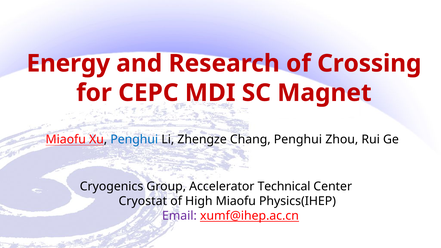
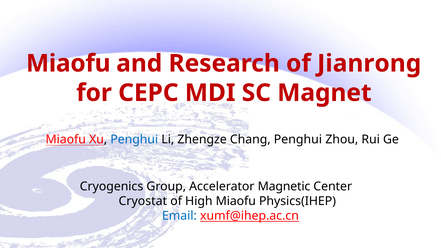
Energy at (68, 63): Energy -> Miaofu
Crossing: Crossing -> Jianrong
Technical: Technical -> Magnetic
Email colour: purple -> blue
